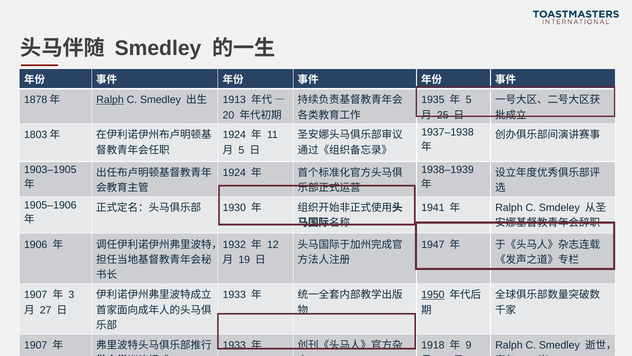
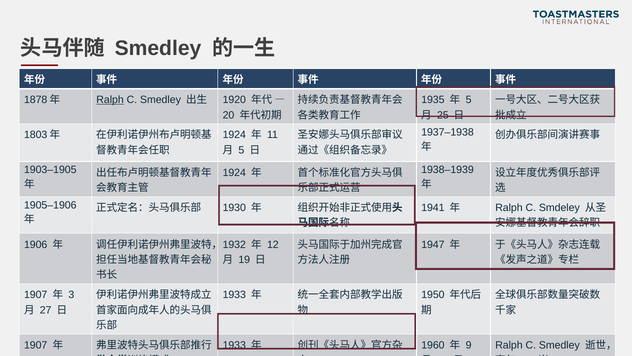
1913: 1913 -> 1920
1950 underline: present -> none
1918: 1918 -> 1960
